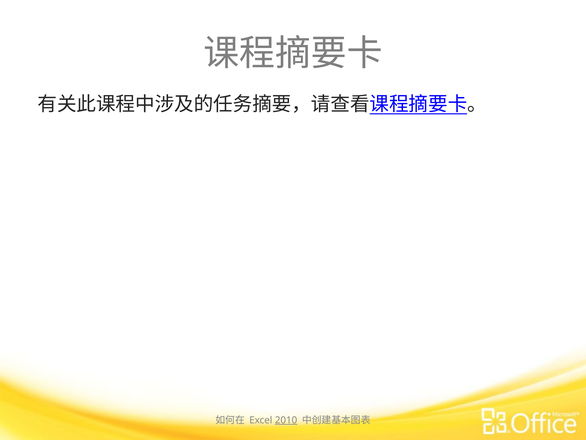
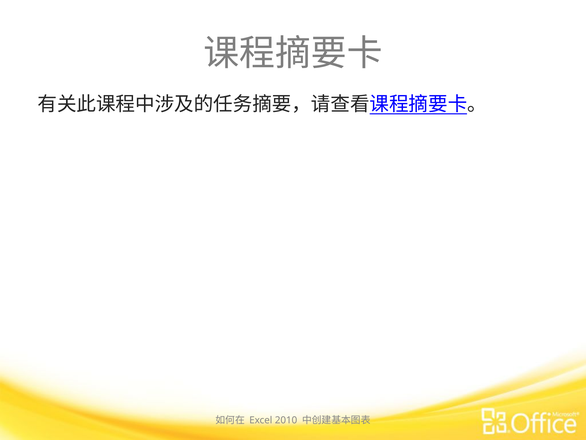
2010 underline: present -> none
